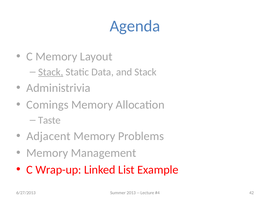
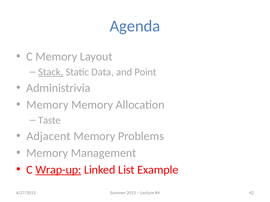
and Stack: Stack -> Point
Comings at (47, 105): Comings -> Memory
Wrap-up underline: none -> present
